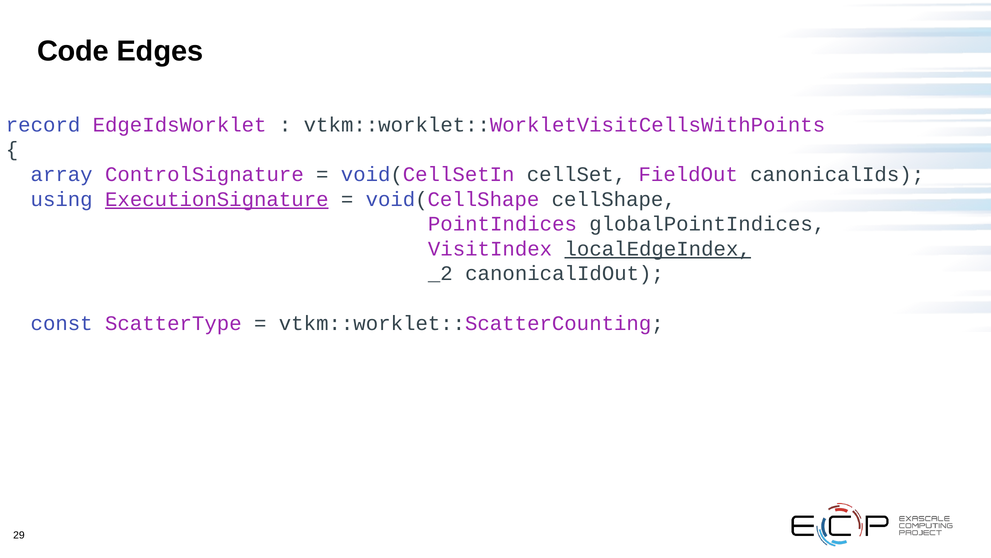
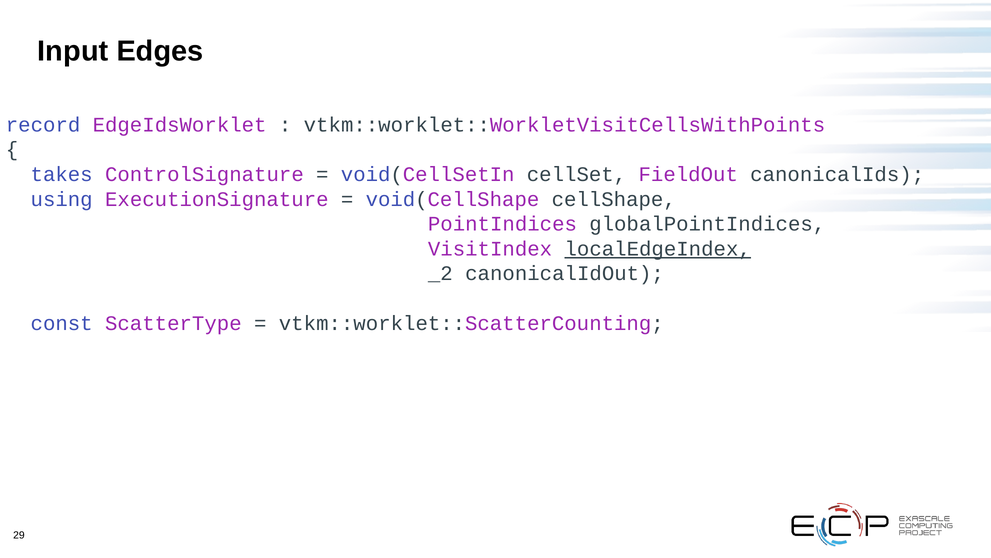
Code: Code -> Input
array: array -> takes
ExecutionSignature underline: present -> none
